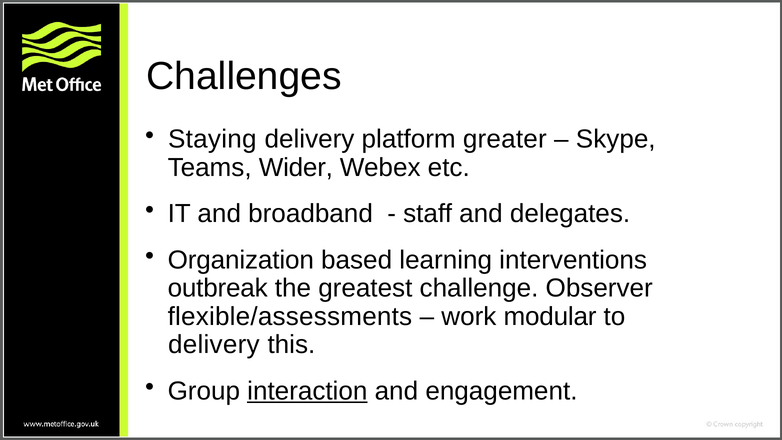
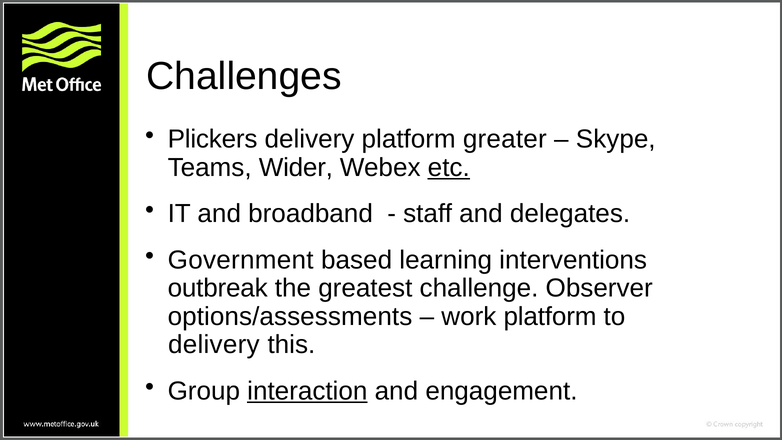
Staying: Staying -> Plickers
etc underline: none -> present
Organization: Organization -> Government
flexible/assessments: flexible/assessments -> options/assessments
work modular: modular -> platform
